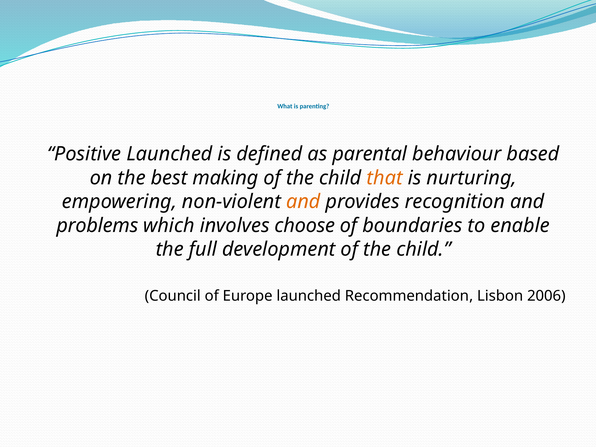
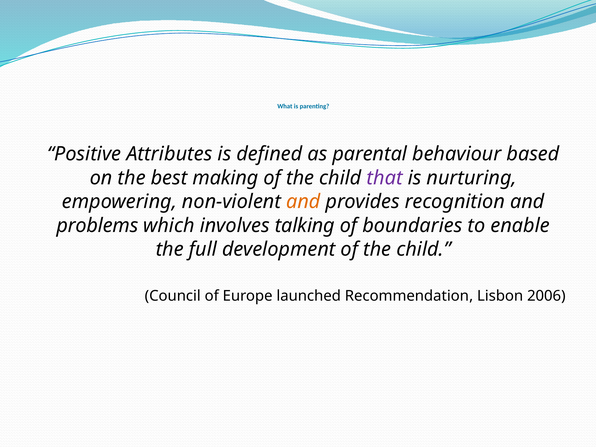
Positive Launched: Launched -> Attributes
that colour: orange -> purple
choose: choose -> talking
